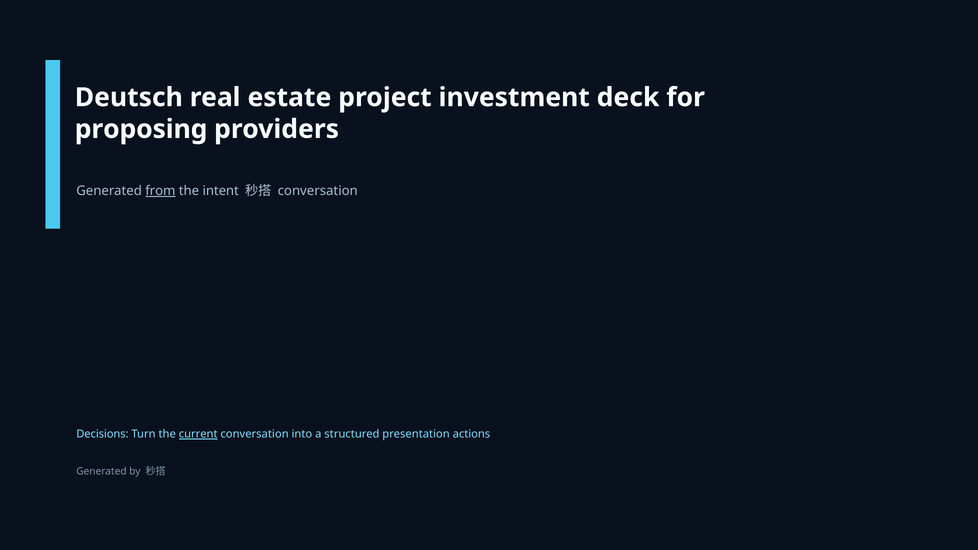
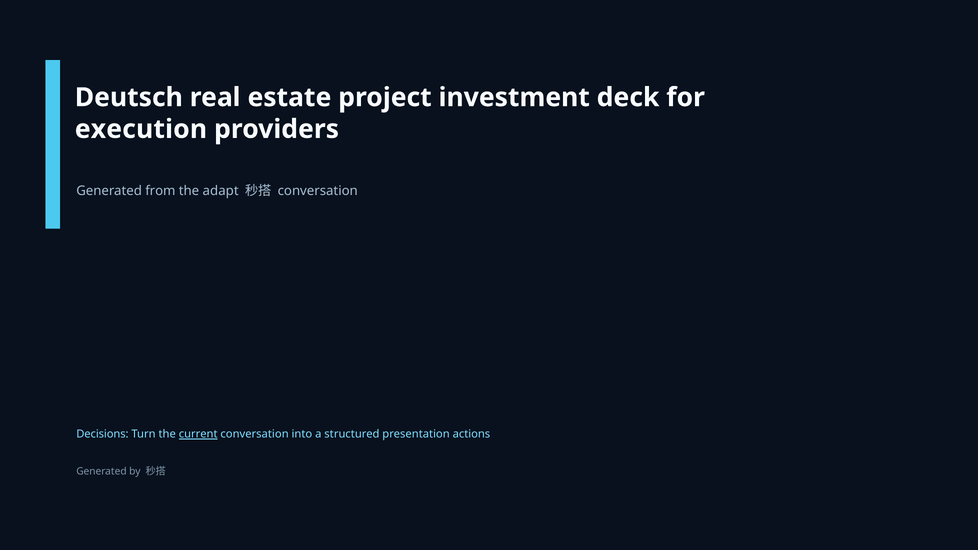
proposing: proposing -> execution
from underline: present -> none
intent: intent -> adapt
